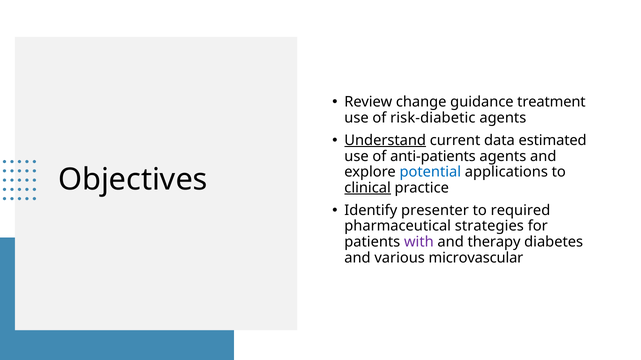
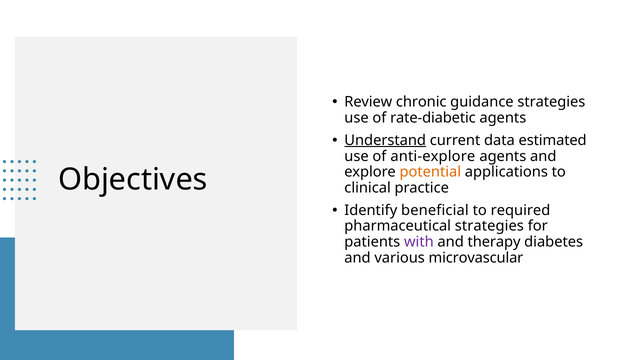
change: change -> chronic
guidance treatment: treatment -> strategies
risk-diabetic: risk-diabetic -> rate-diabetic
anti-patients: anti-patients -> anti-explore
potential colour: blue -> orange
clinical underline: present -> none
presenter: presenter -> beneficial
